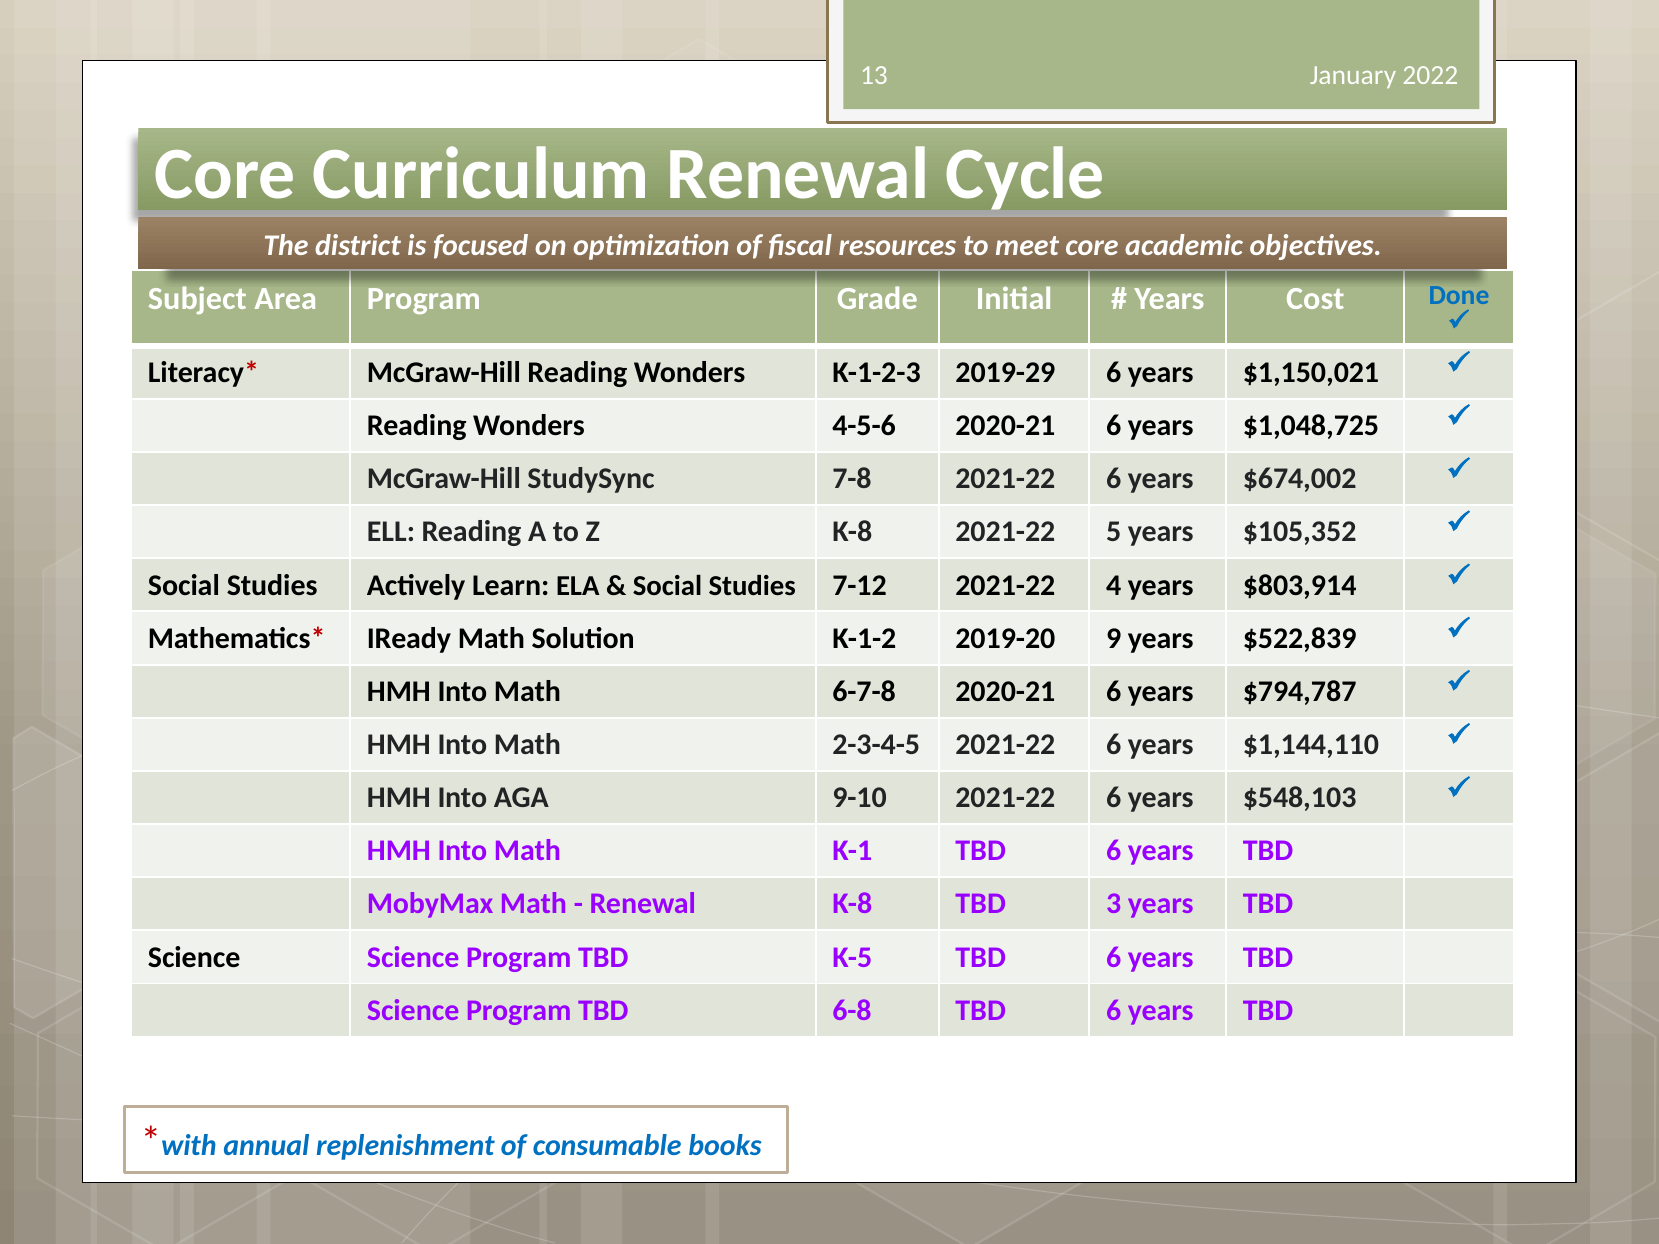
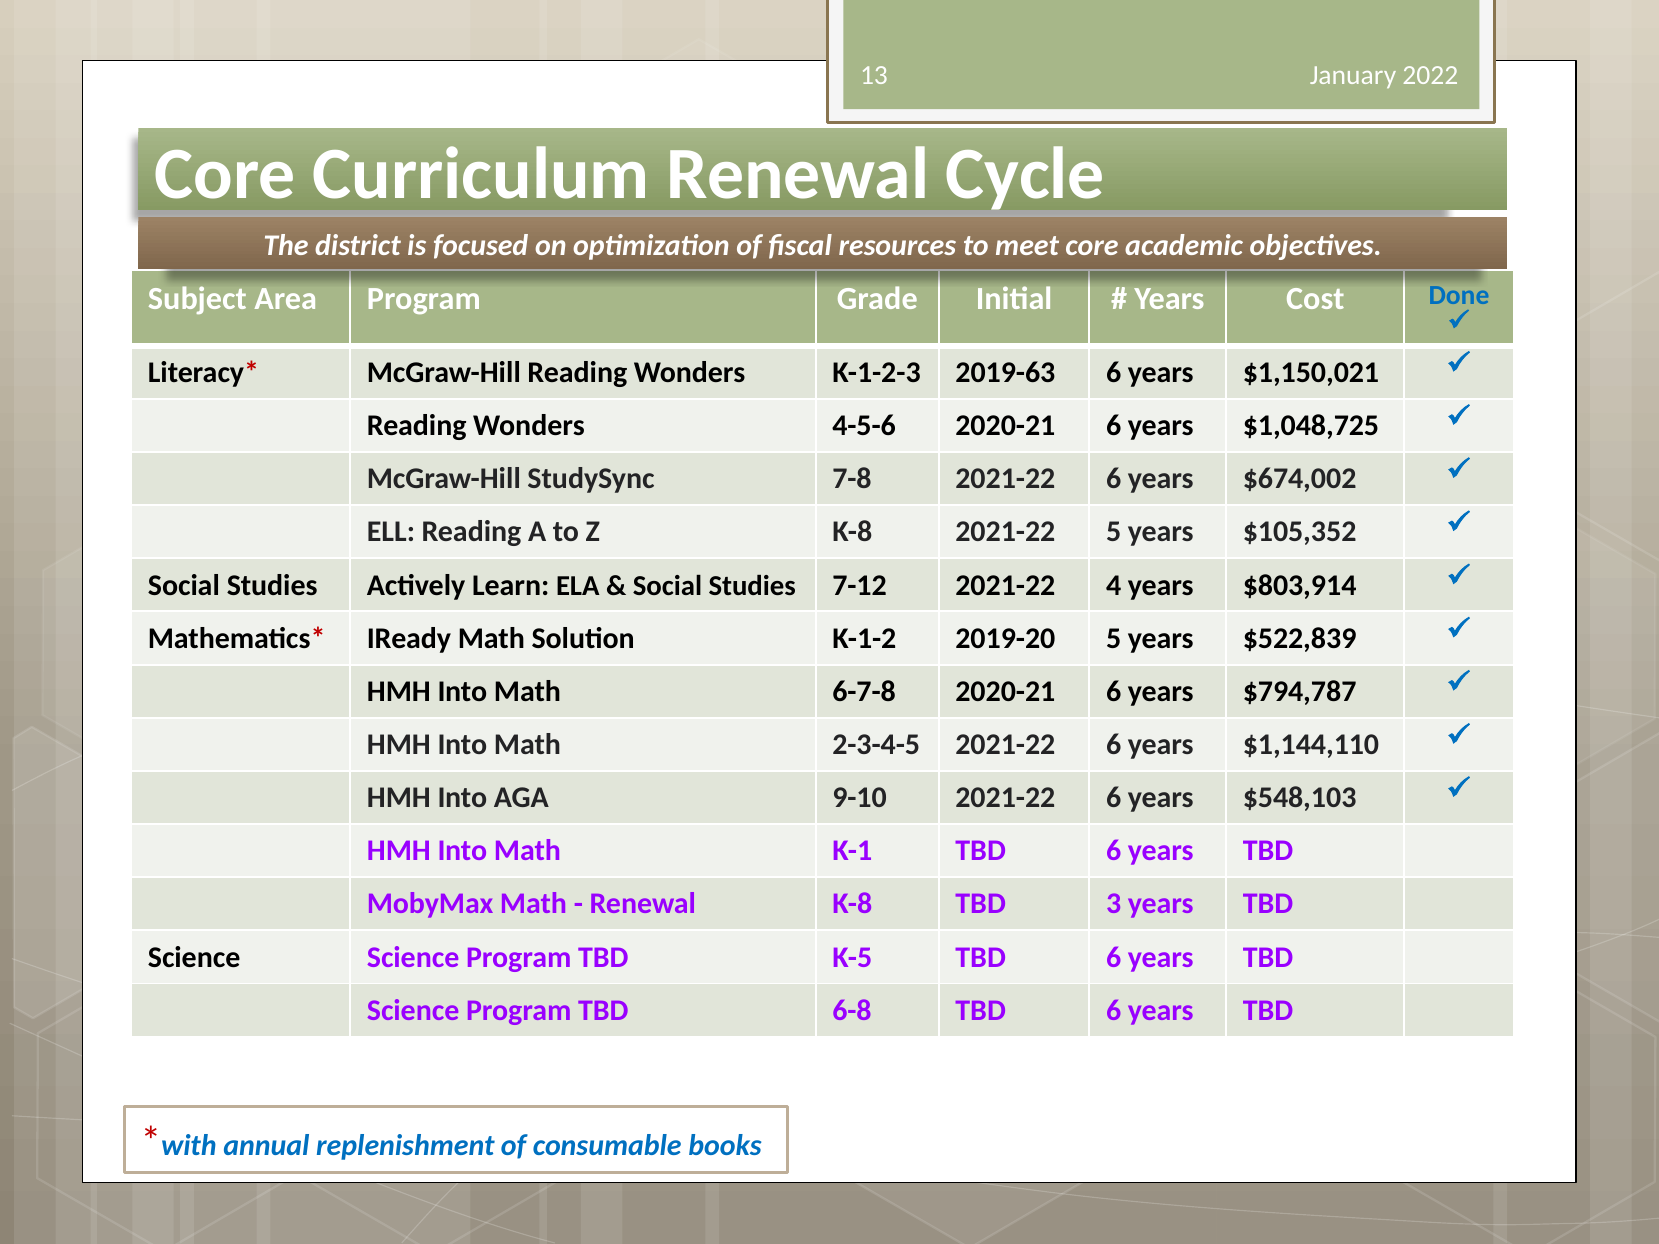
2019-29: 2019-29 -> 2019-63
2019-20 9: 9 -> 5
